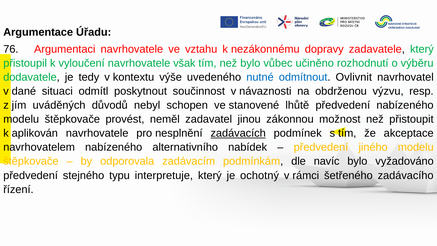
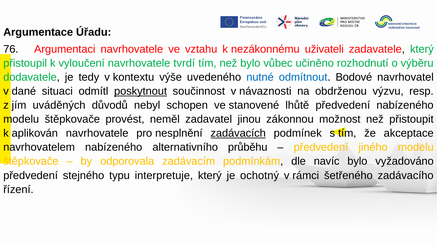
dopravy: dopravy -> uživateli
však: však -> tvrdí
Ovlivnit: Ovlivnit -> Bodové
poskytnout underline: none -> present
nabídek: nabídek -> průběhu
